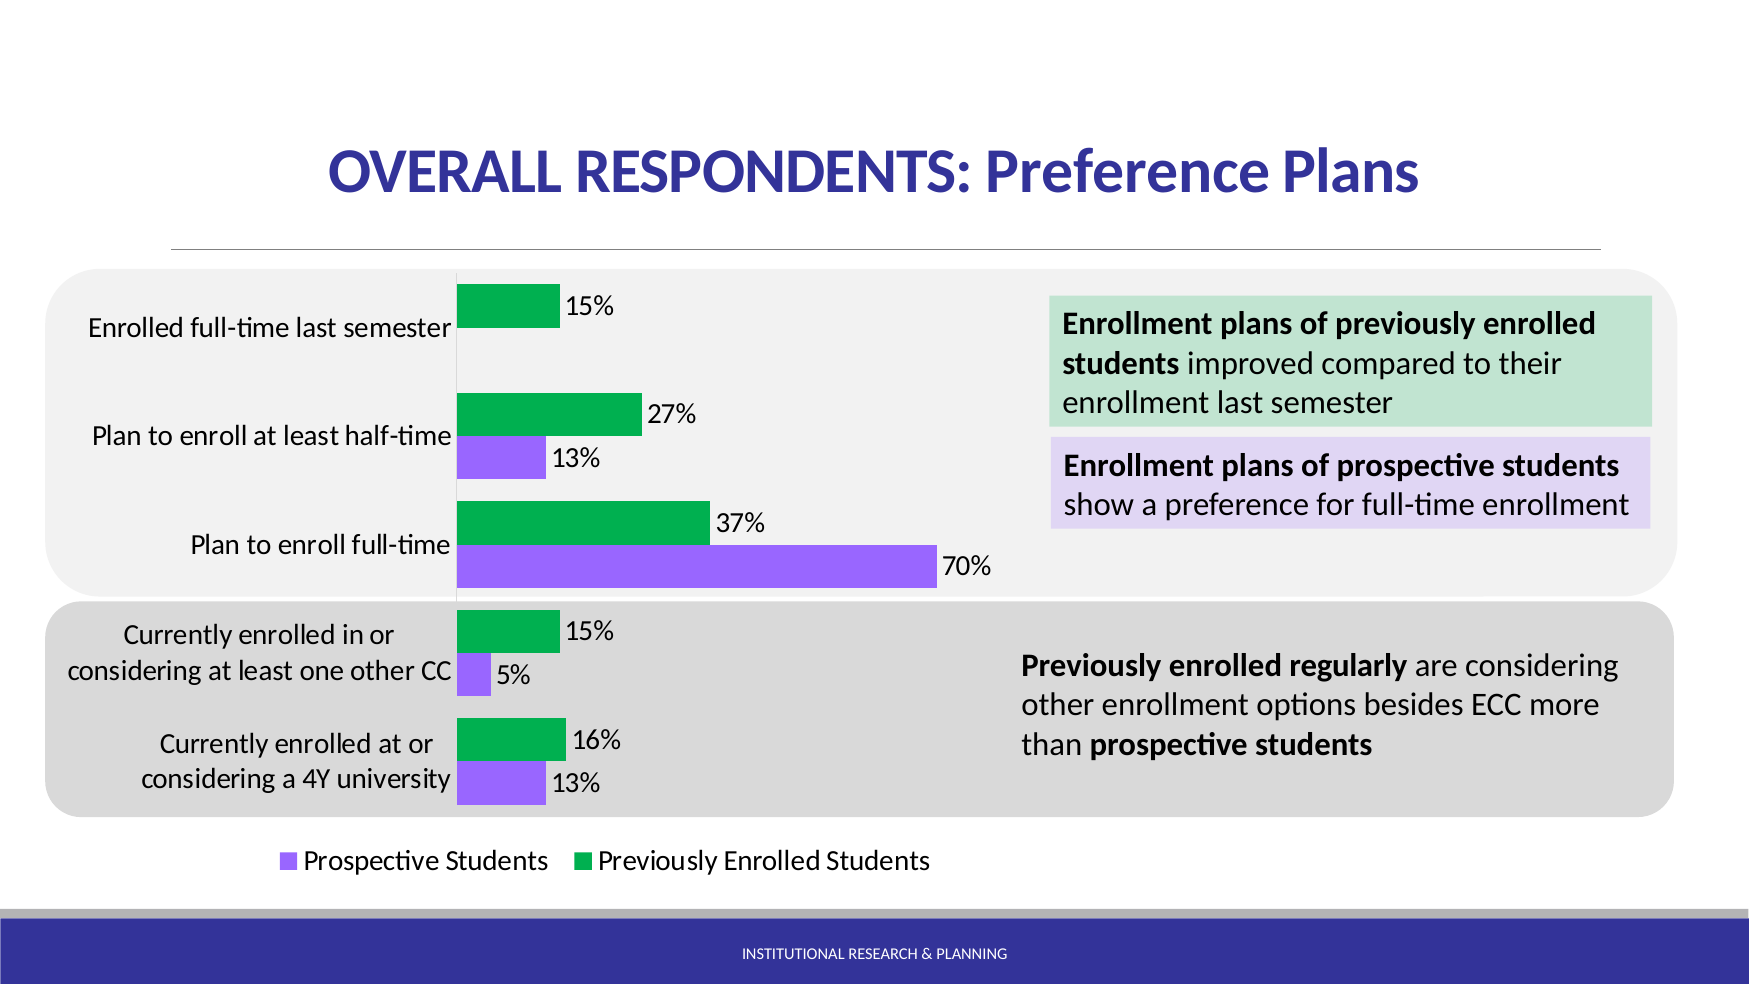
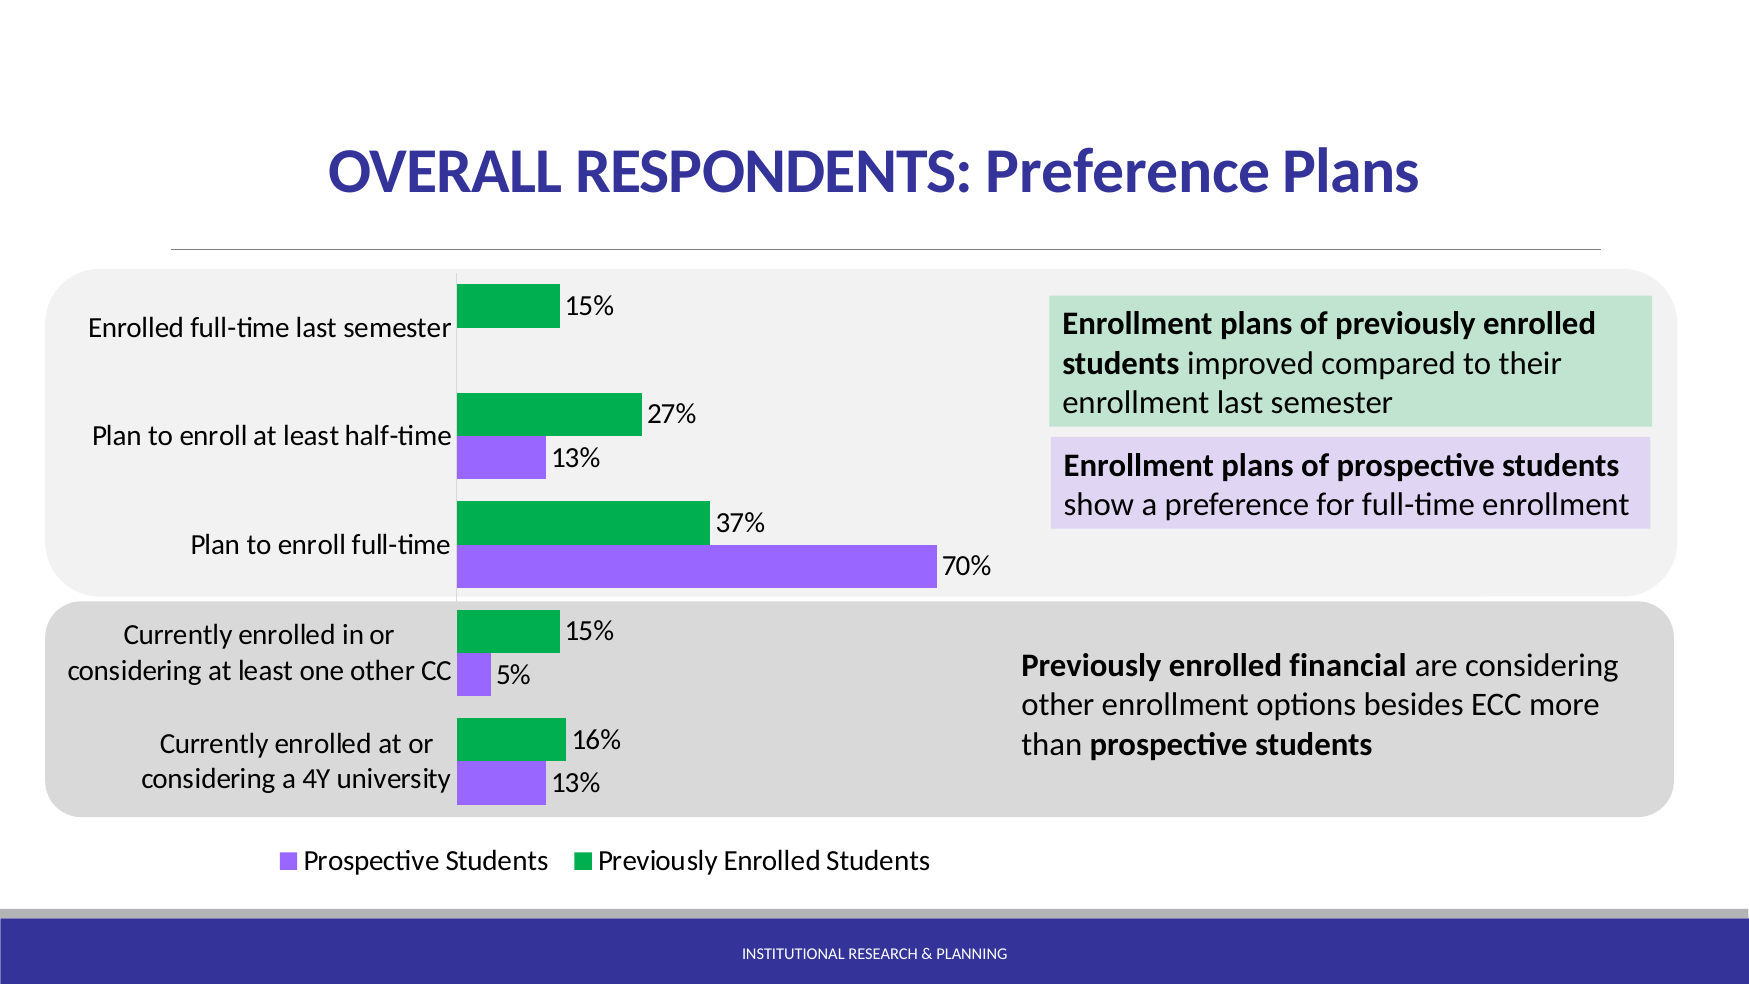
regularly: regularly -> financial
